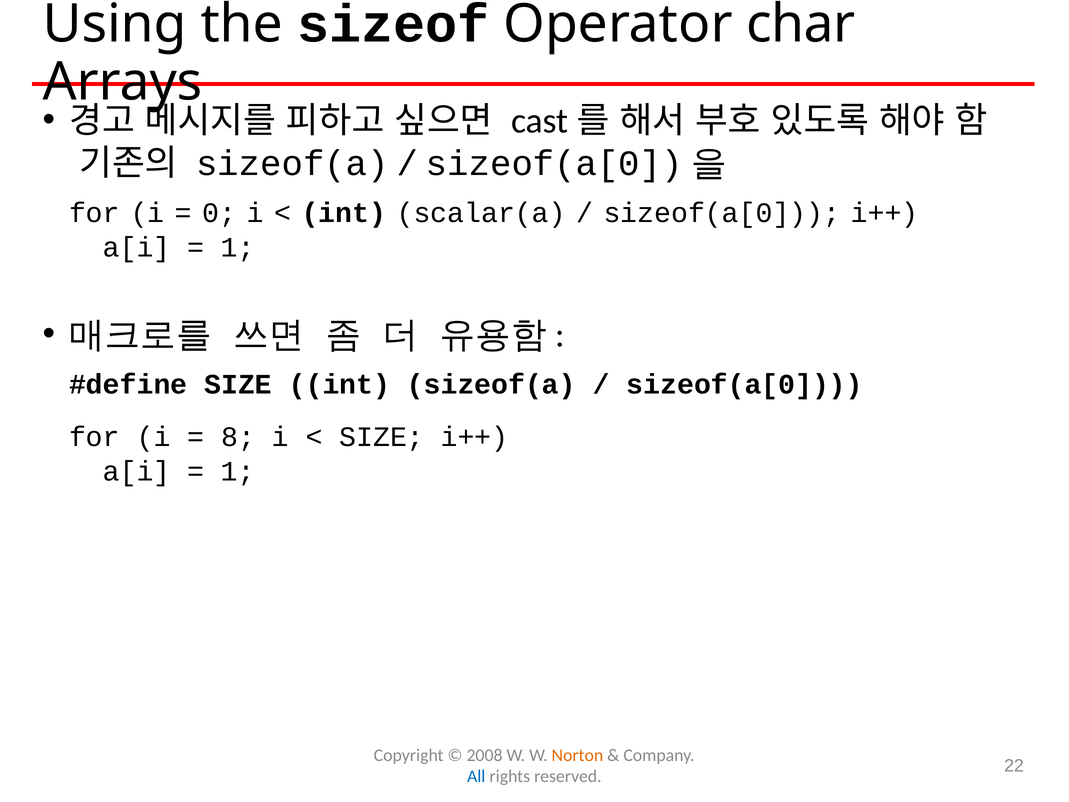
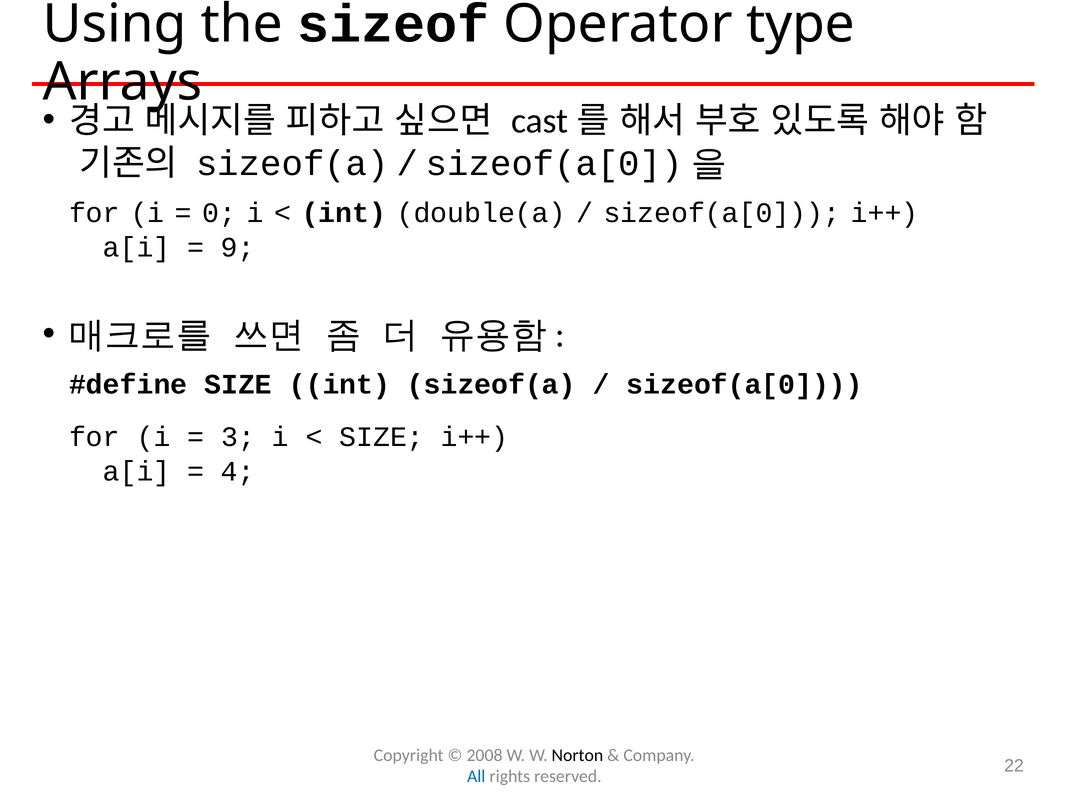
char: char -> type
scalar(a: scalar(a -> double(a
1 at (238, 247): 1 -> 9
8: 8 -> 3
1 at (238, 471): 1 -> 4
Norton colour: orange -> black
